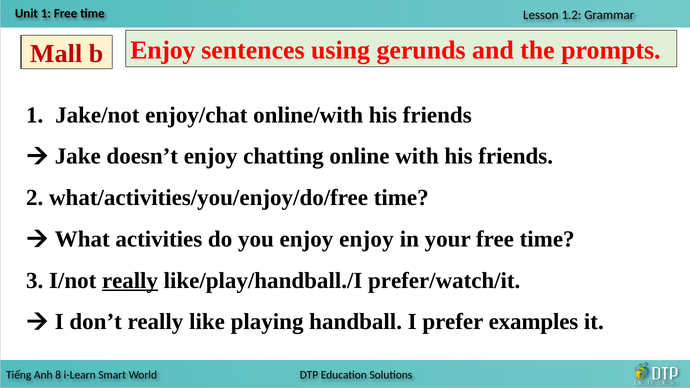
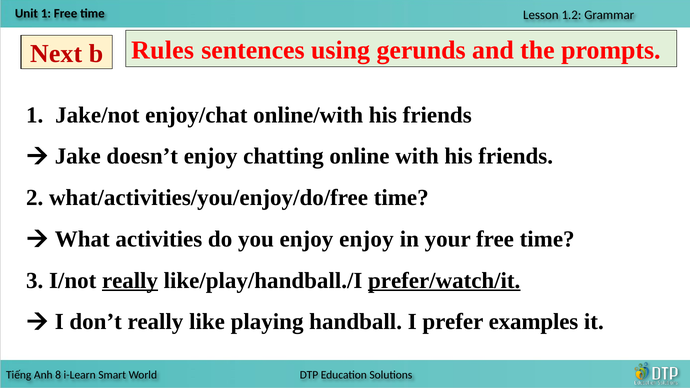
Enjoy at (163, 50): Enjoy -> Rules
Mall: Mall -> Next
prefer/watch/it underline: none -> present
